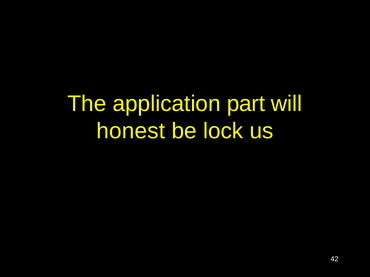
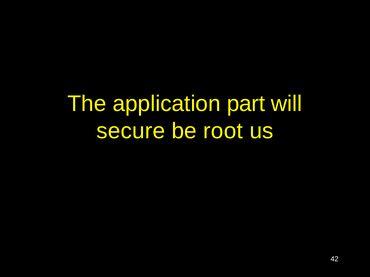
honest: honest -> secure
lock: lock -> root
